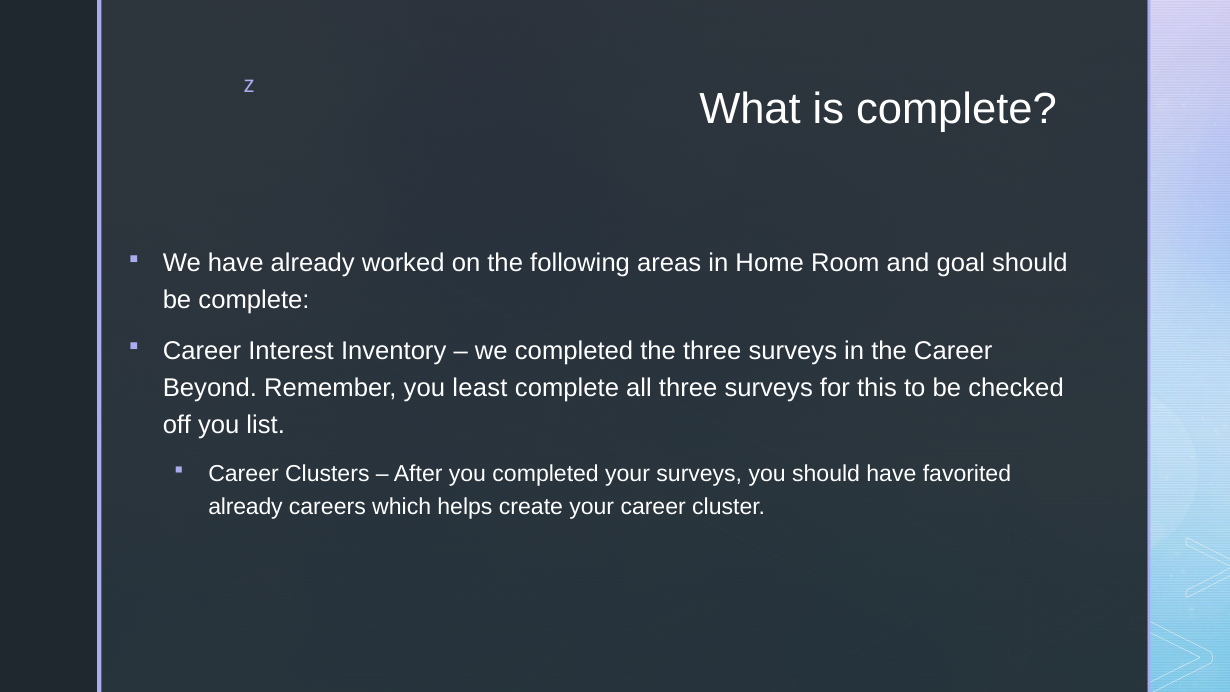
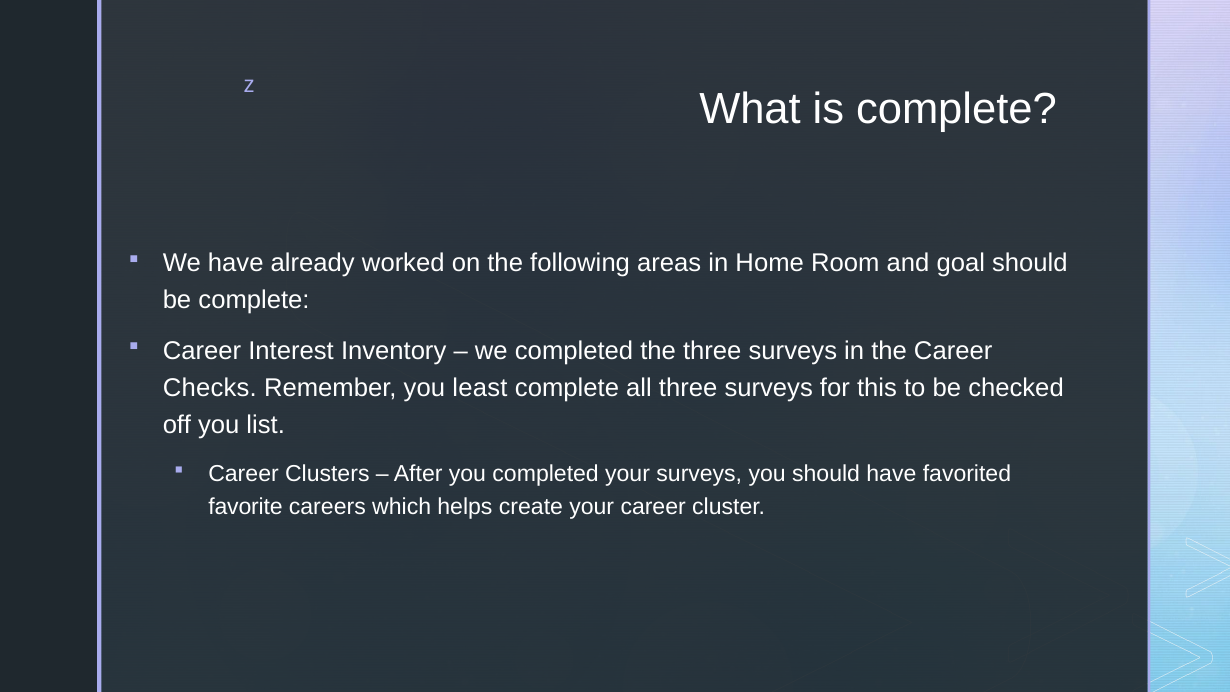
Beyond: Beyond -> Checks
already at (246, 507): already -> favorite
